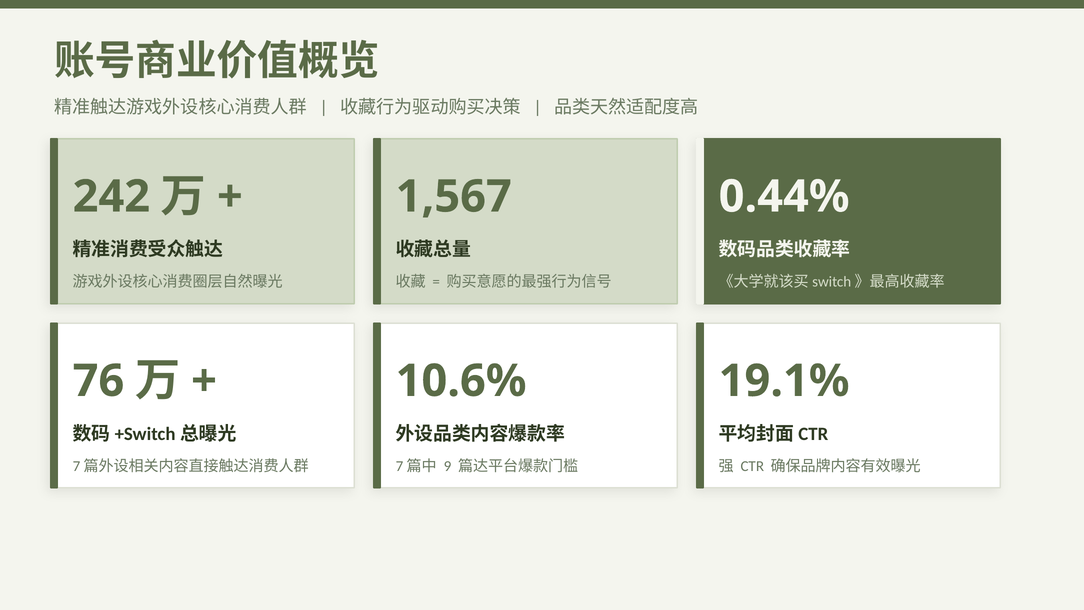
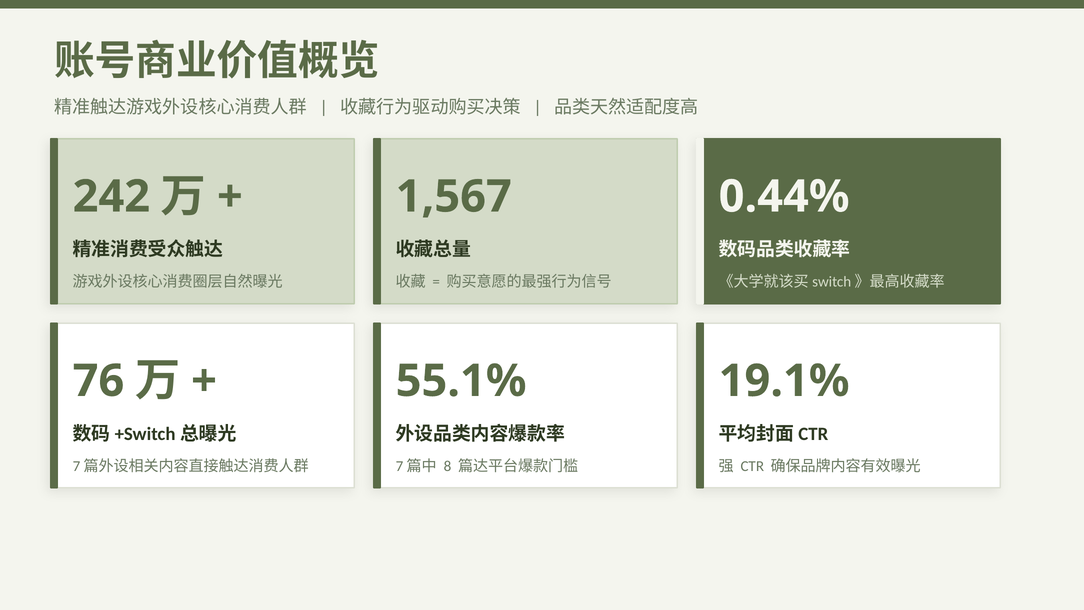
10.6%: 10.6% -> 55.1%
9: 9 -> 8
